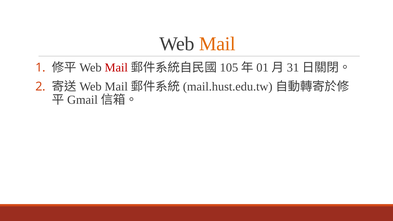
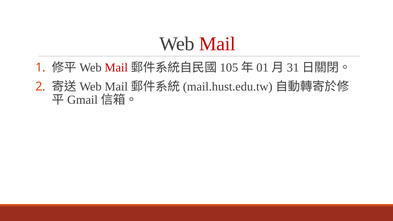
Mail at (217, 44) colour: orange -> red
